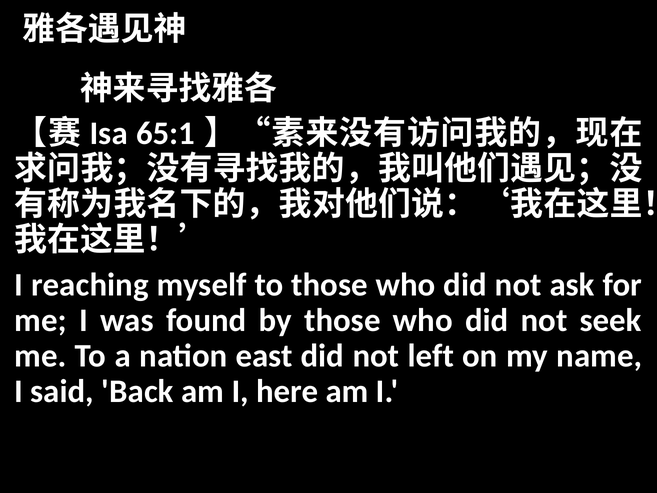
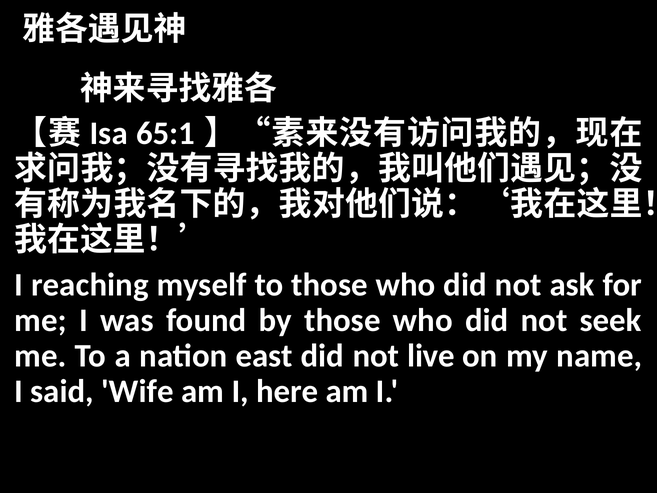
left: left -> live
Back: Back -> Wife
